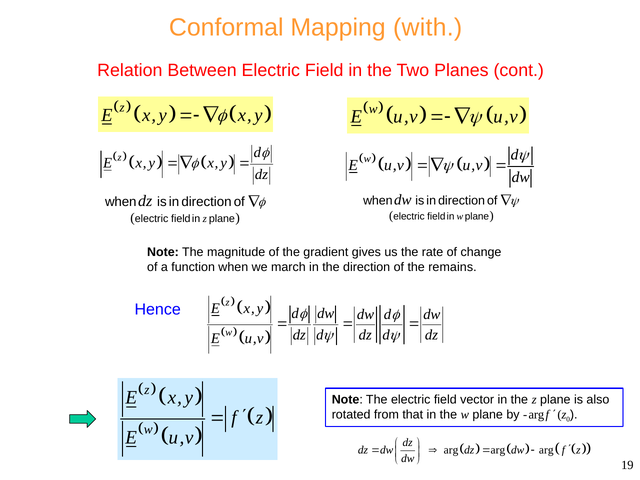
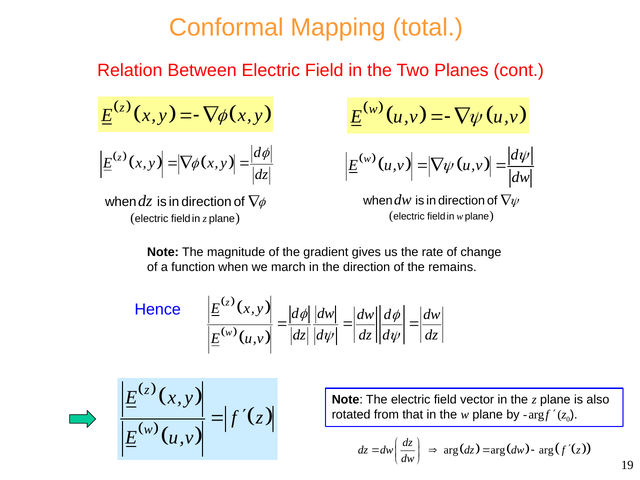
with: with -> total
